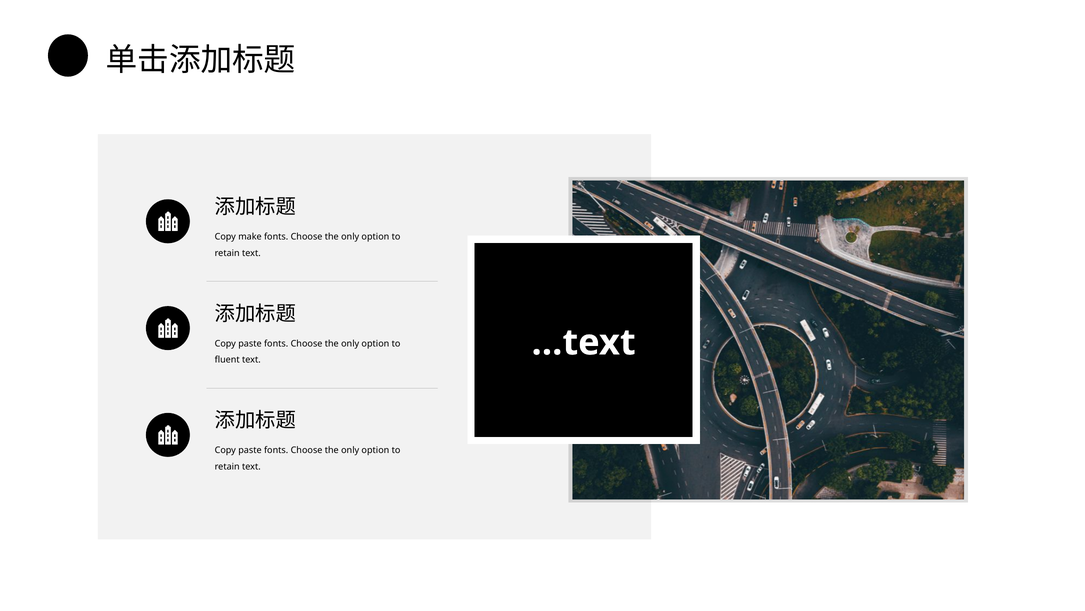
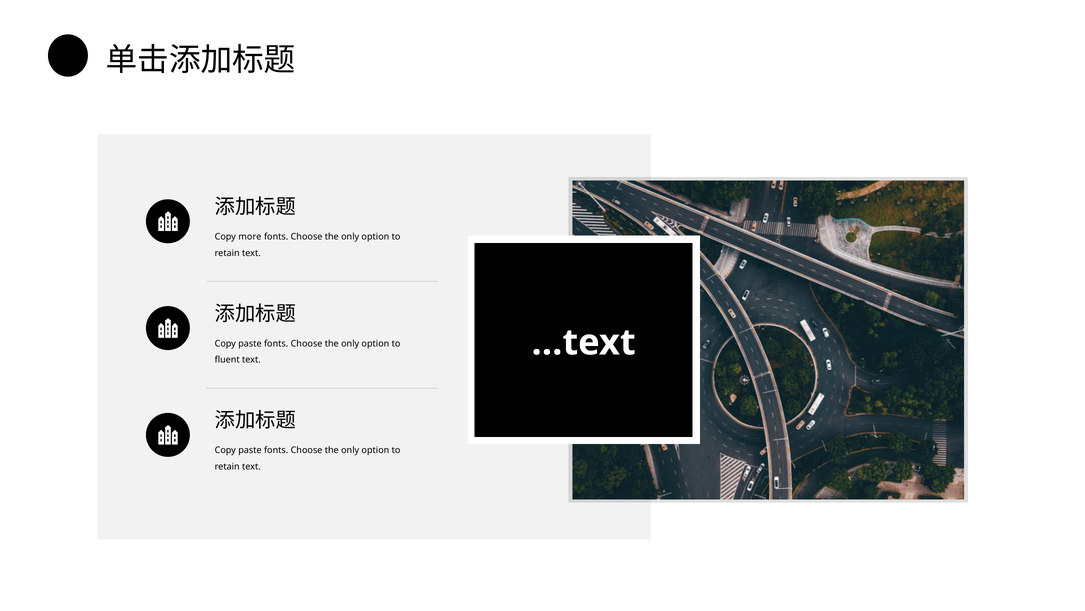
make: make -> more
